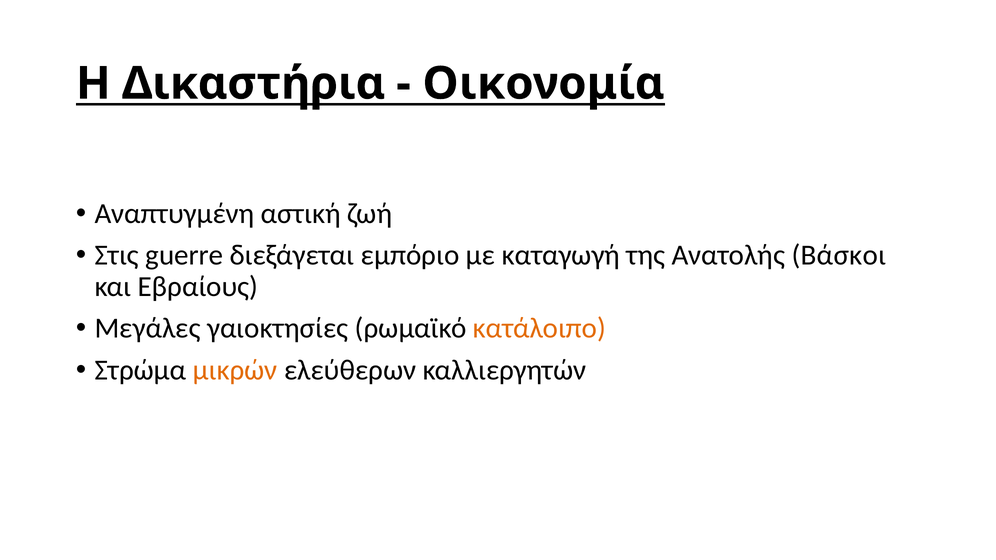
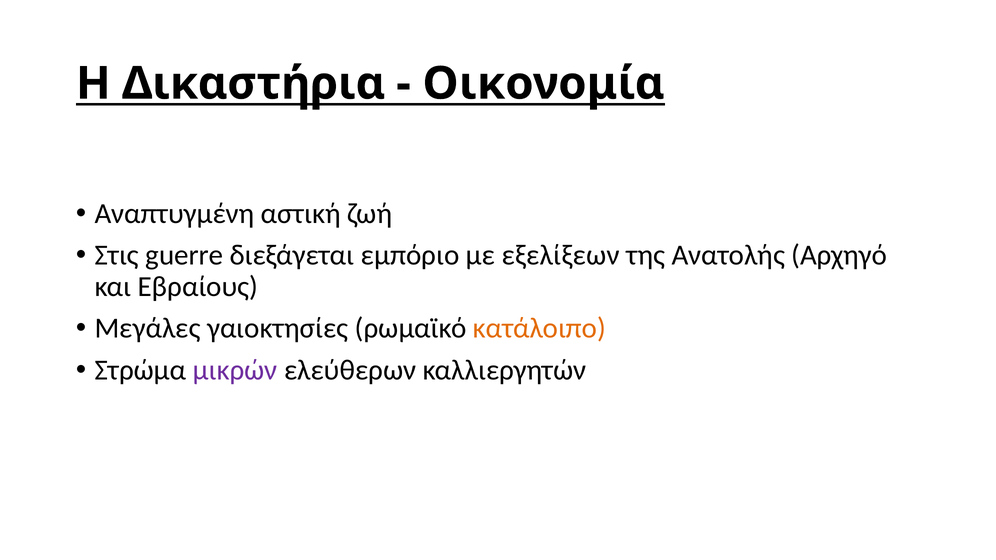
καταγωγή: καταγωγή -> εξελίξεων
Βάσκοι: Βάσκοι -> Αρχηγό
μικρών colour: orange -> purple
